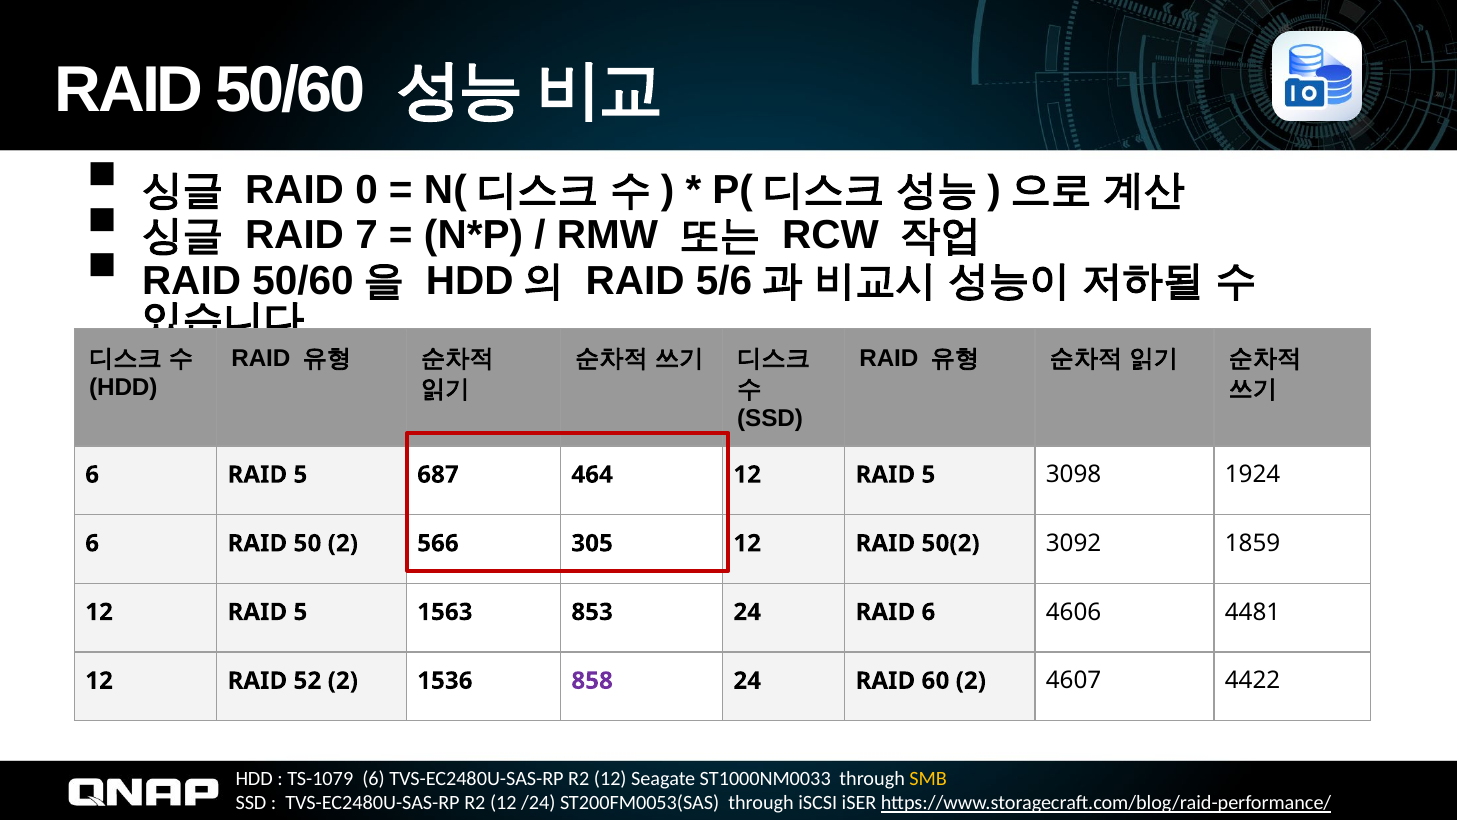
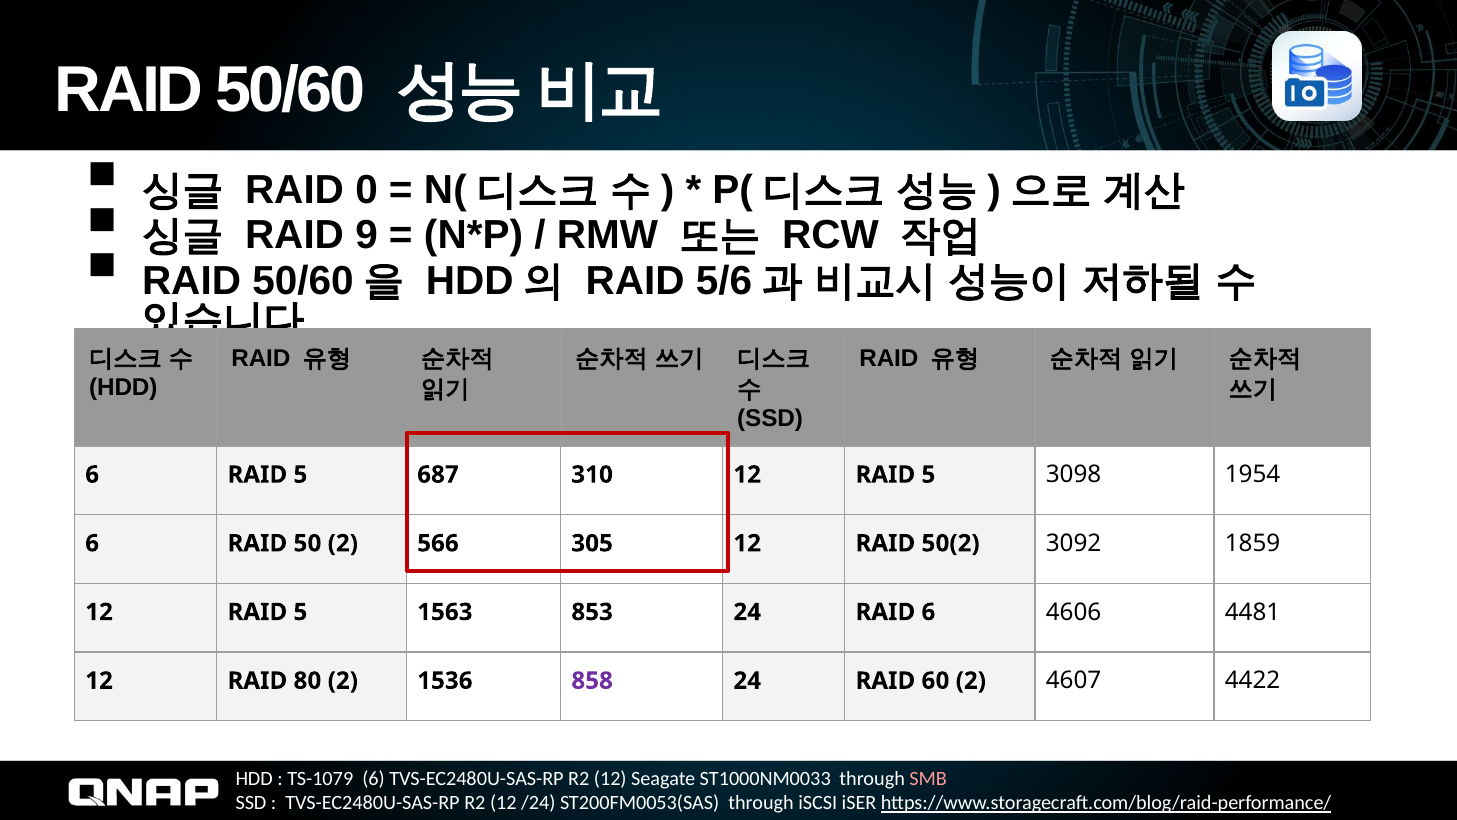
7: 7 -> 9
464: 464 -> 310
1924: 1924 -> 1954
52: 52 -> 80
SMB colour: yellow -> pink
